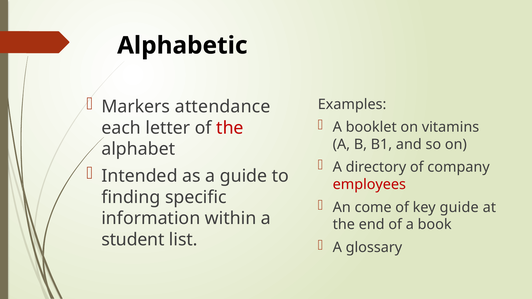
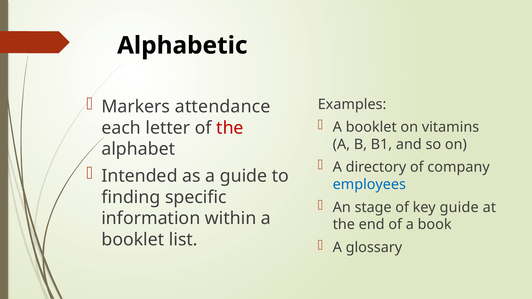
employees colour: red -> blue
come: come -> stage
student at (133, 240): student -> booklet
